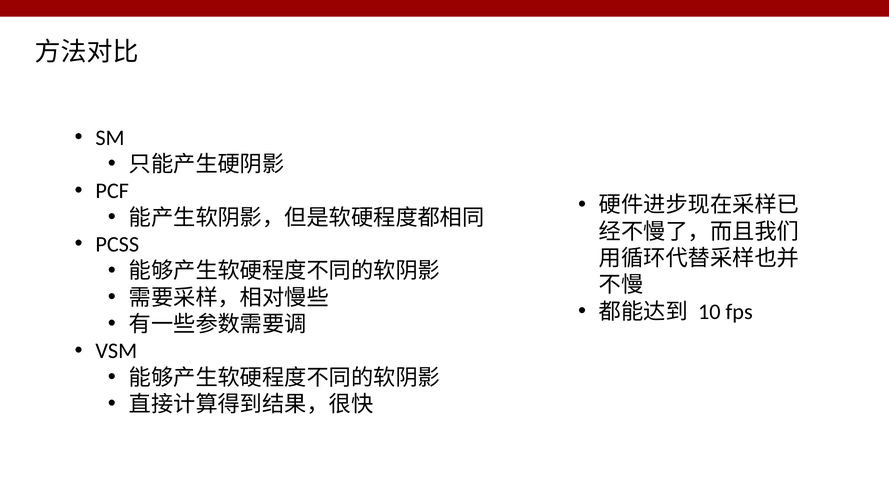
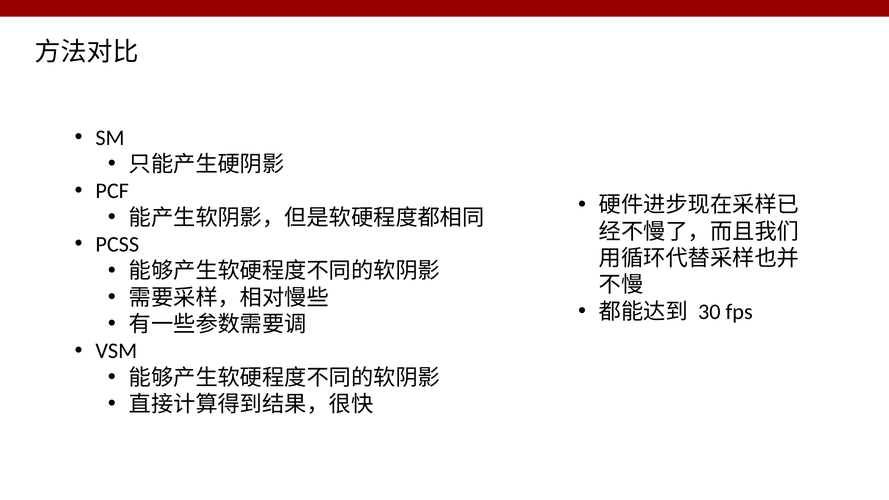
10: 10 -> 30
